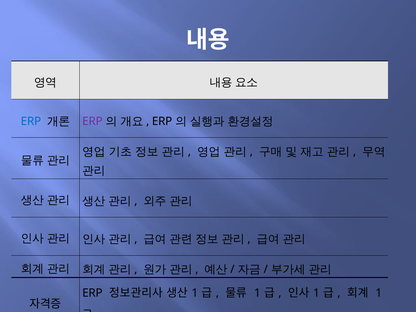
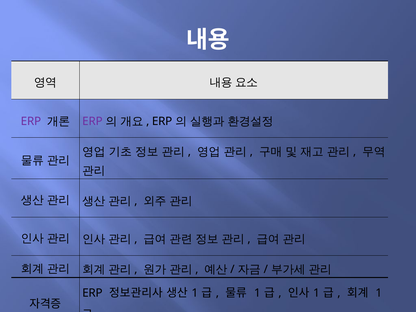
ERP at (31, 121) colour: blue -> purple
